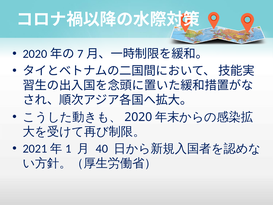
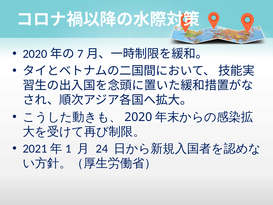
40: 40 -> 24
